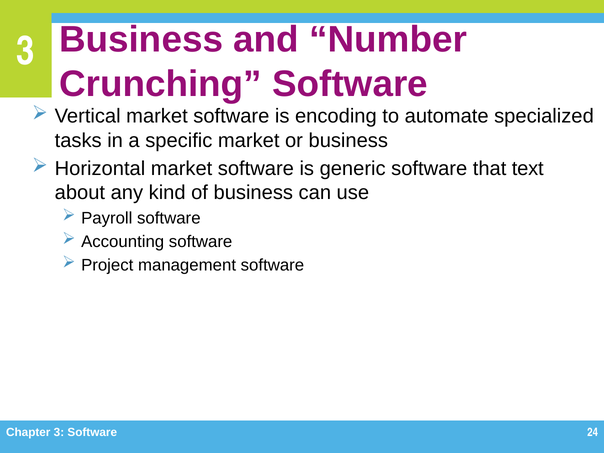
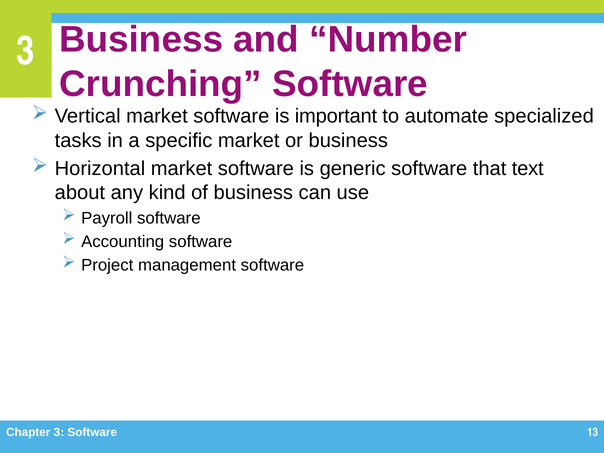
encoding: encoding -> important
24: 24 -> 13
